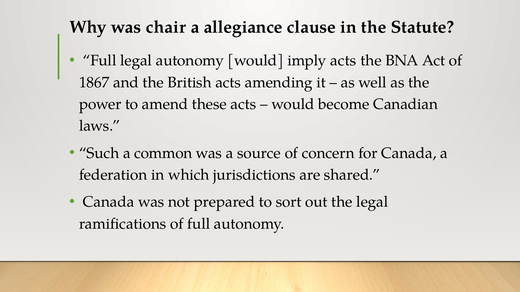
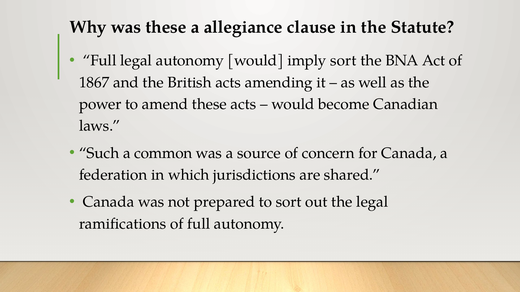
was chair: chair -> these
imply acts: acts -> sort
